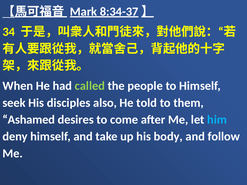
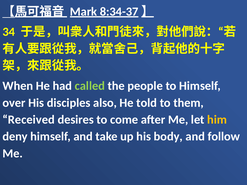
seek: seek -> over
Ashamed: Ashamed -> Received
him colour: light blue -> yellow
